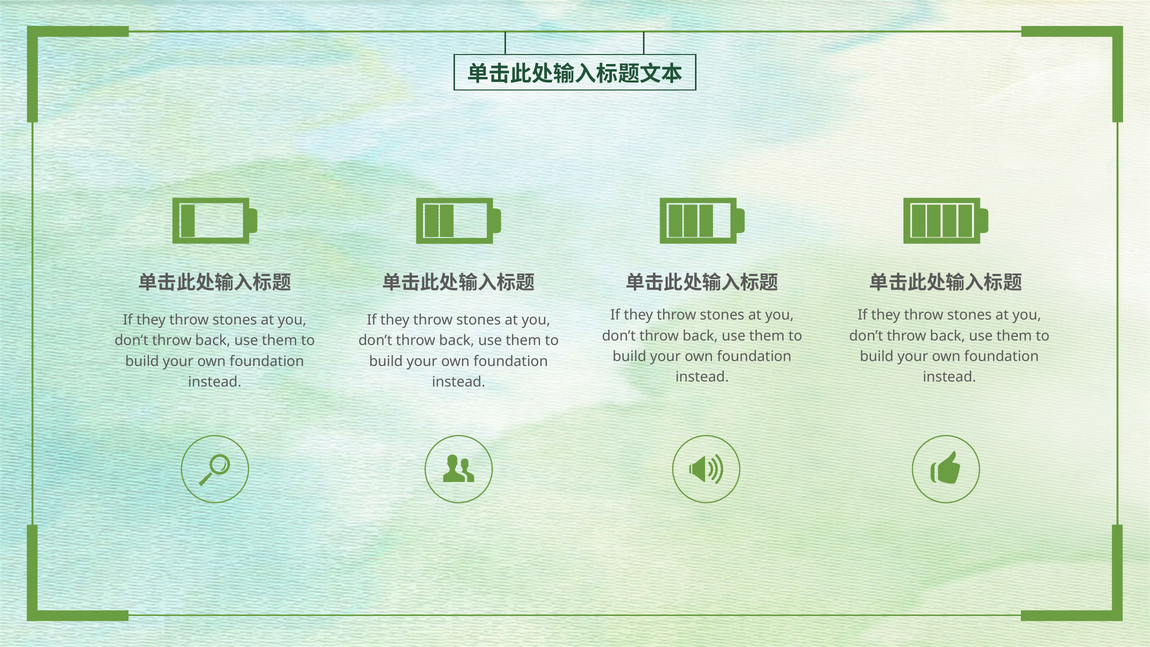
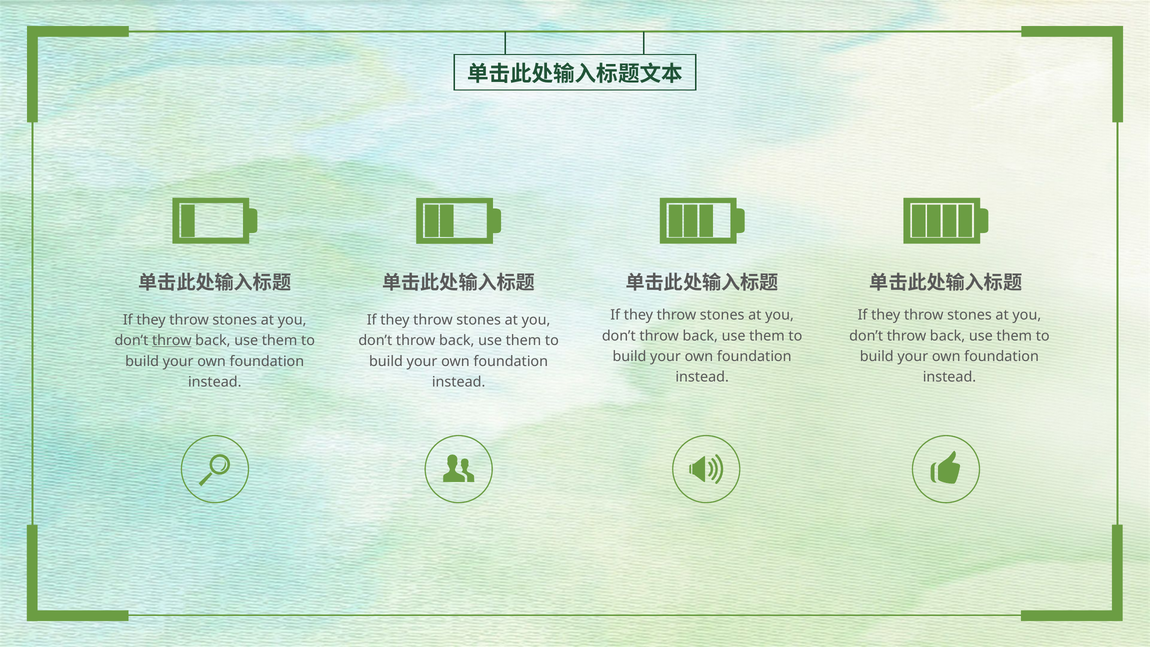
throw at (172, 341) underline: none -> present
